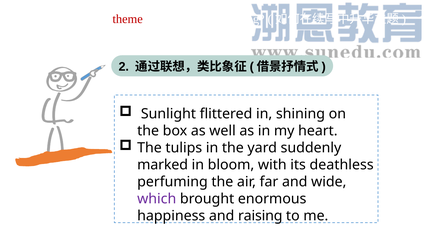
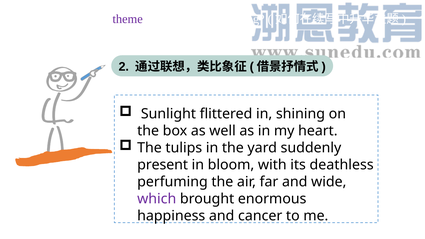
theme colour: red -> purple
marked: marked -> present
raising: raising -> cancer
